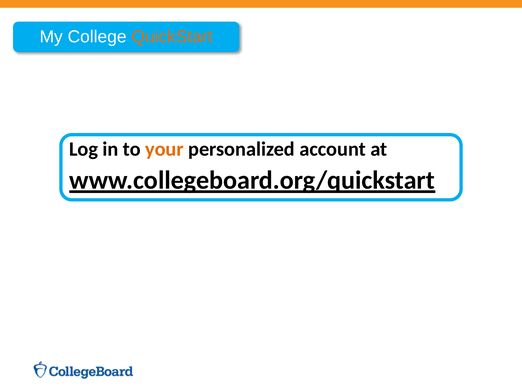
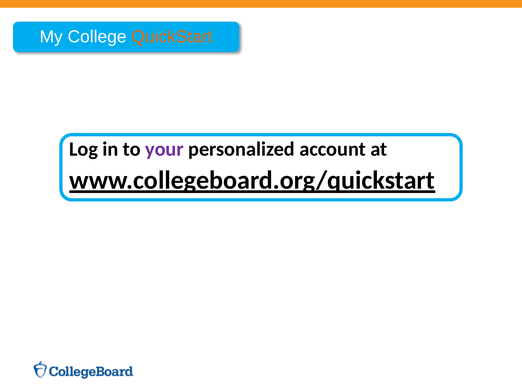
your colour: orange -> purple
